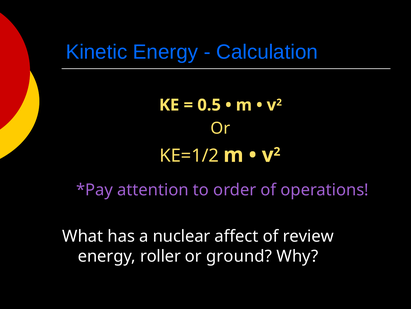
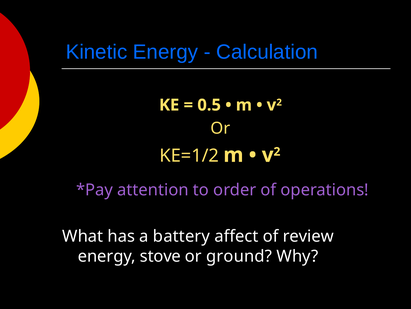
nuclear: nuclear -> battery
roller: roller -> stove
